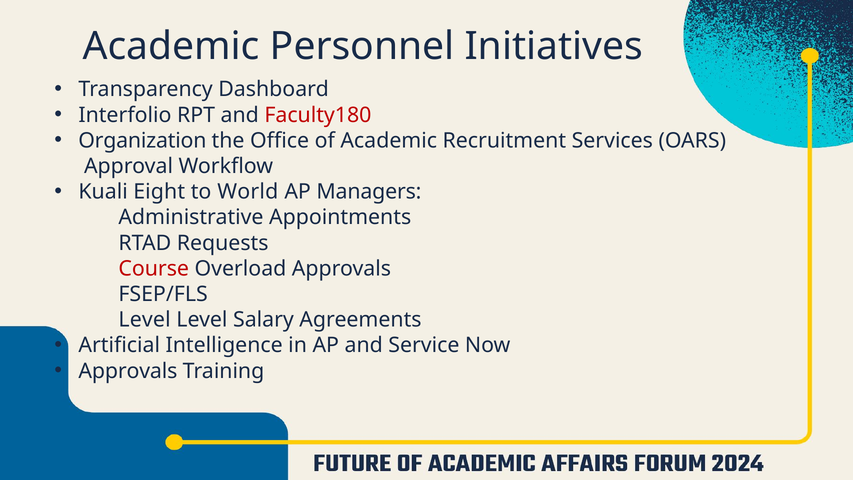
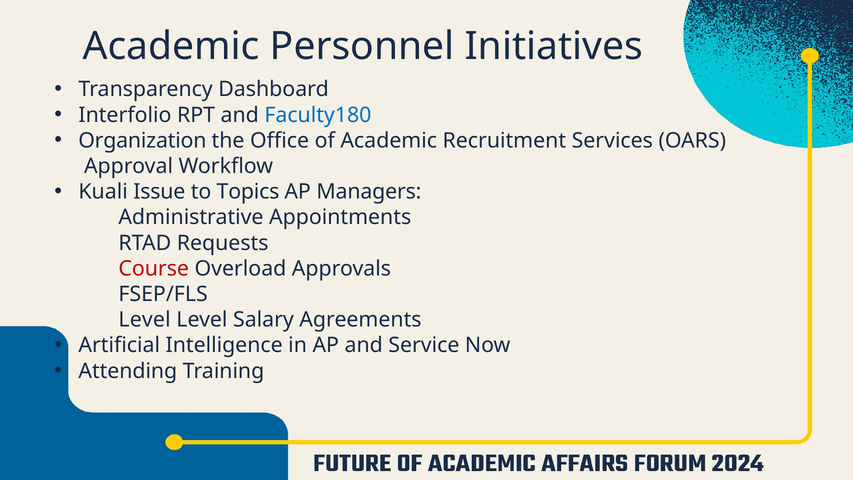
Faculty180 colour: red -> blue
Eight: Eight -> Issue
World: World -> Topics
Approvals at (128, 371): Approvals -> Attending
